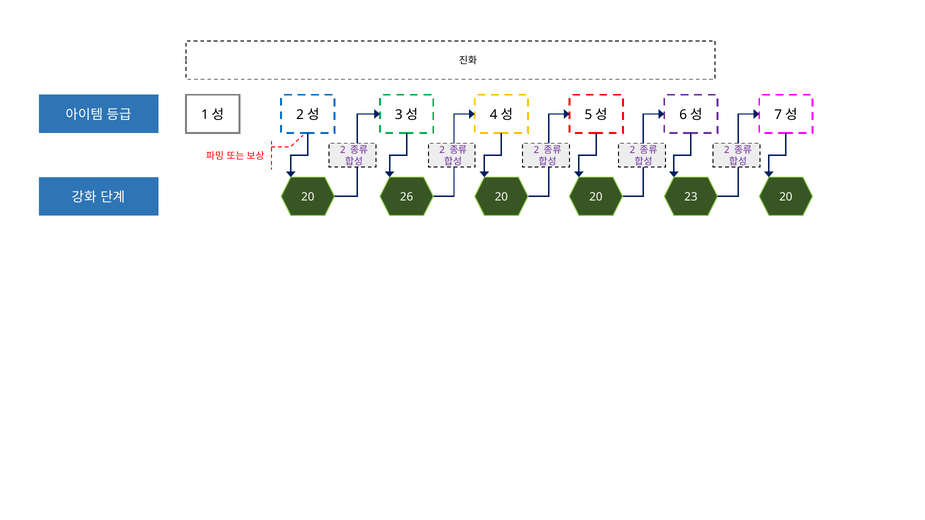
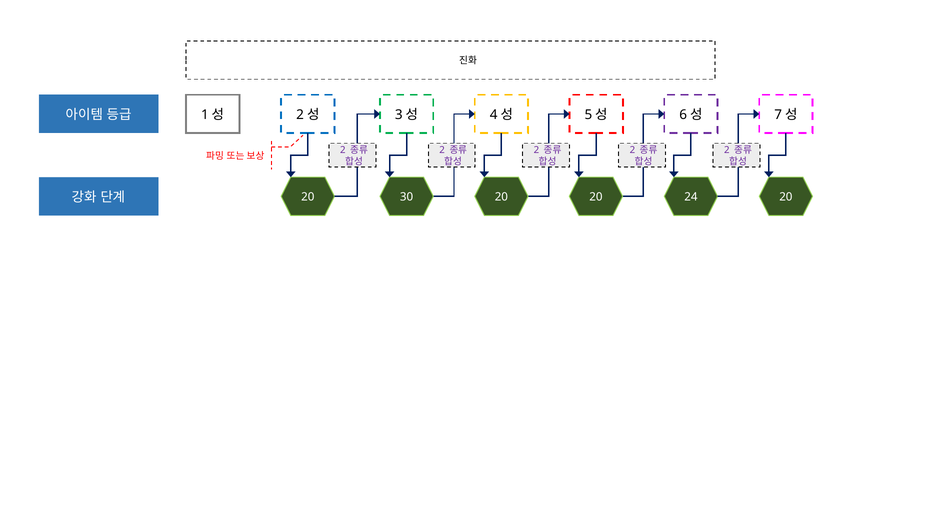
26: 26 -> 30
23: 23 -> 24
